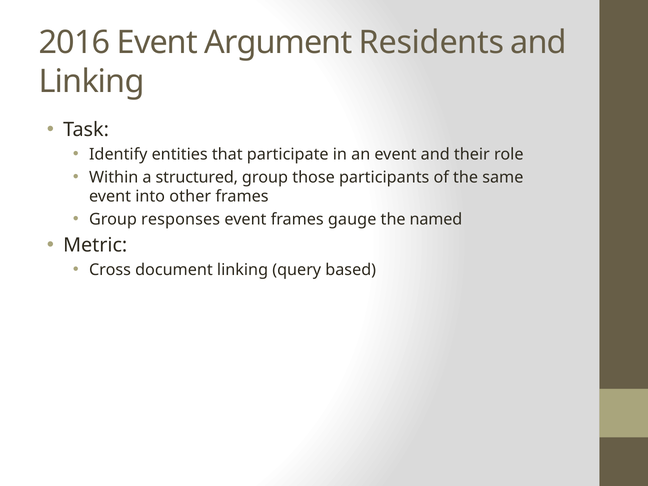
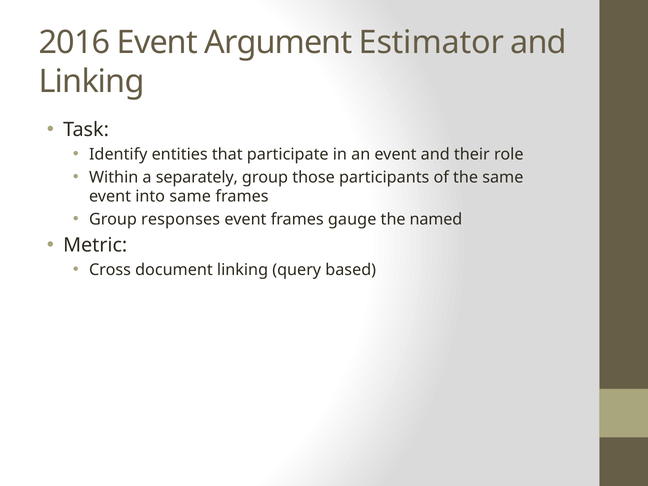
Residents: Residents -> Estimator
structured: structured -> separately
into other: other -> same
